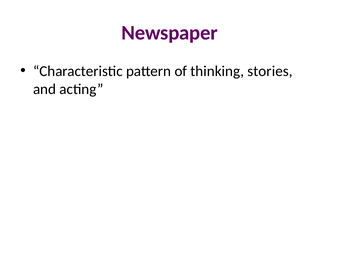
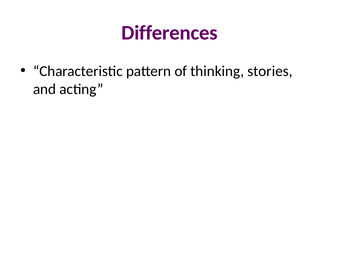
Newspaper: Newspaper -> Differences
